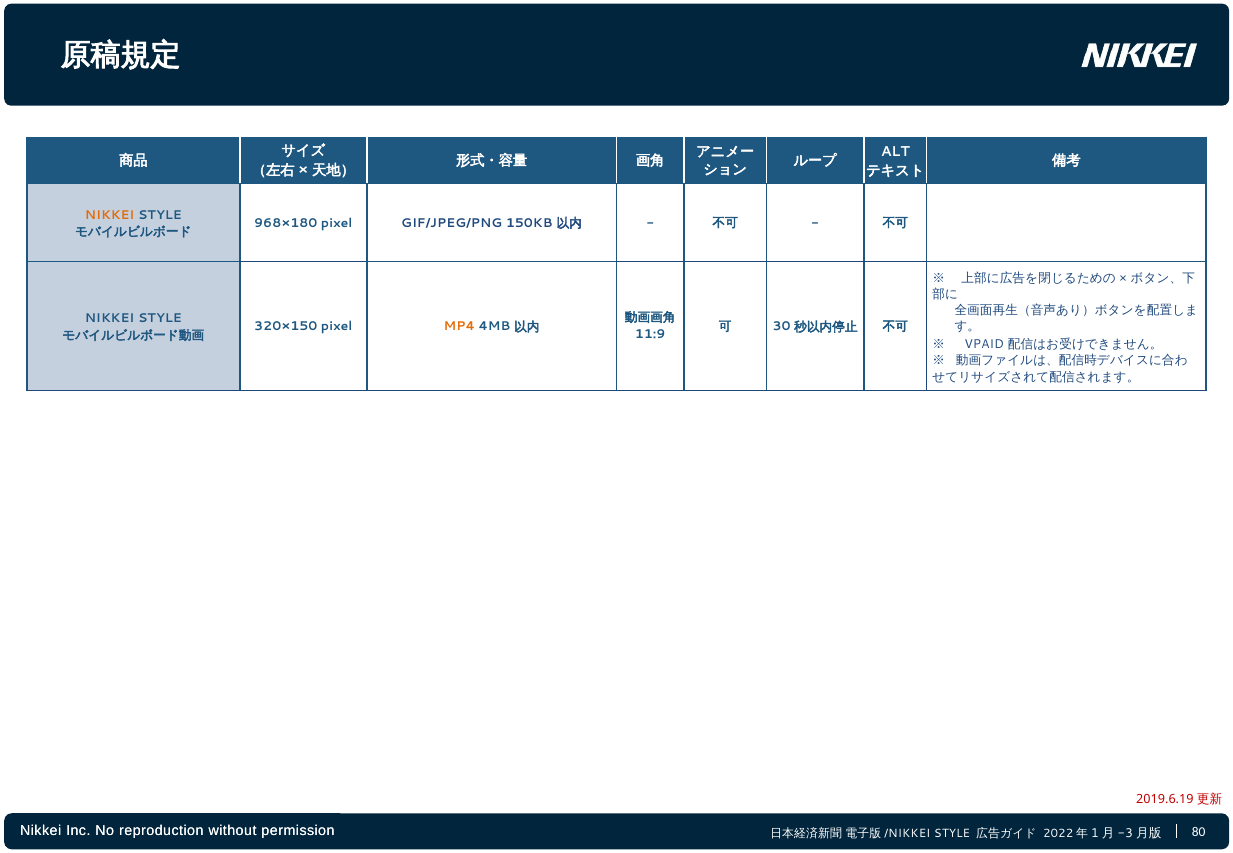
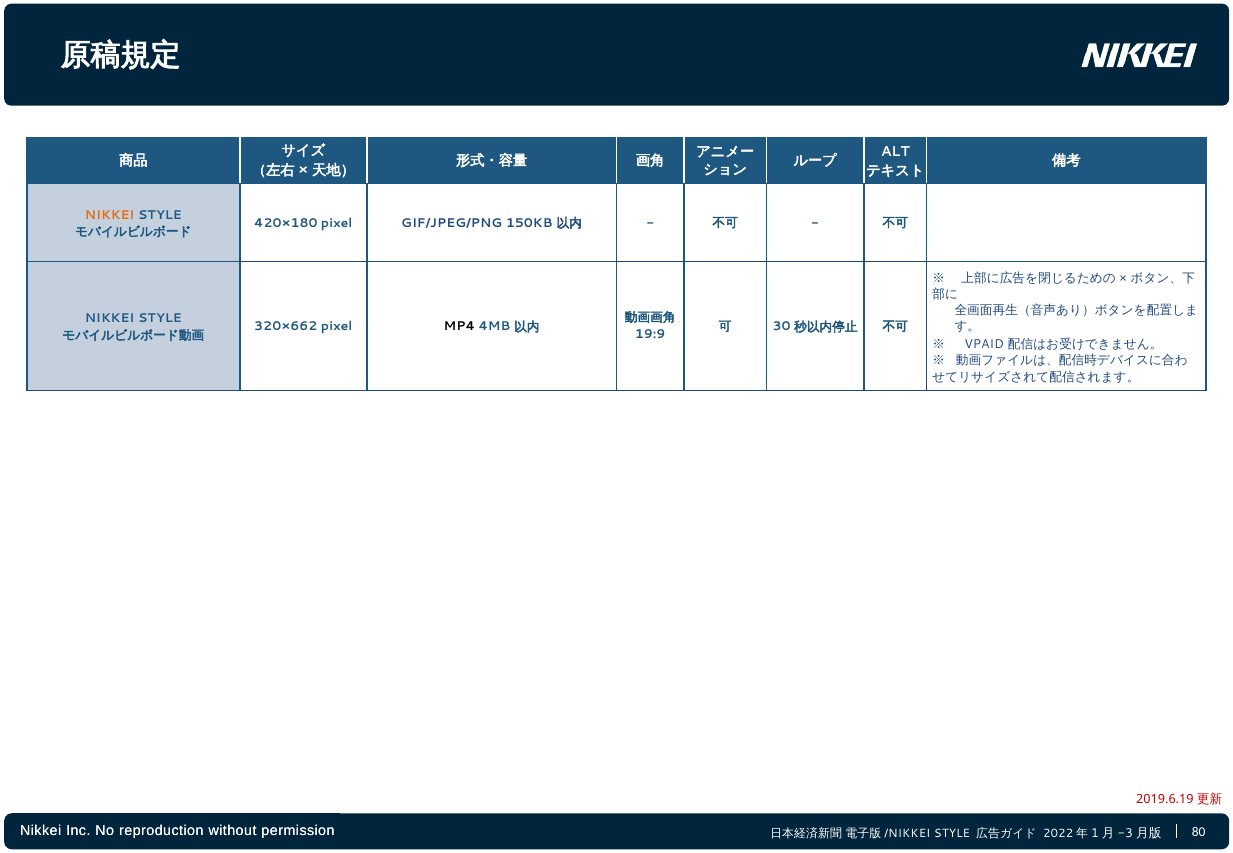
968×180: 968×180 -> 420×180
320×150: 320×150 -> 320×662
MP4 colour: orange -> black
11:9: 11:9 -> 19:9
